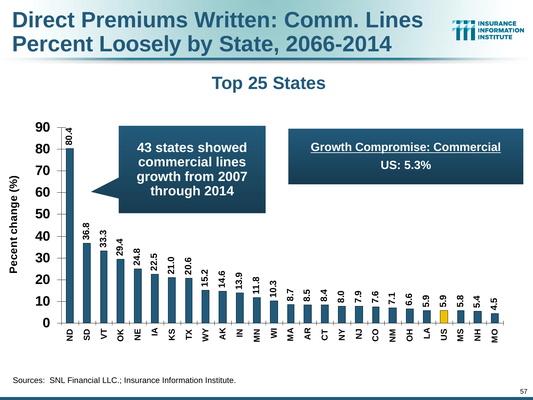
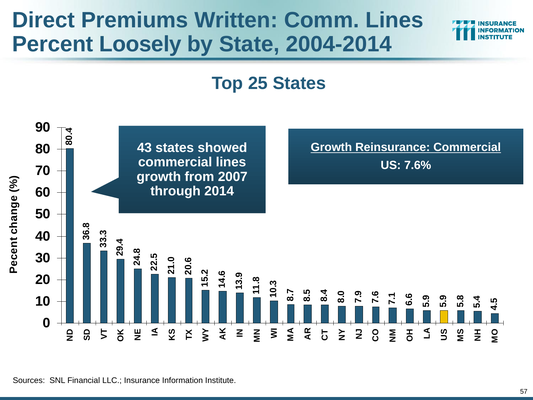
2066-2014: 2066-2014 -> 2004-2014
Compromise: Compromise -> Reinsurance
5.3%: 5.3% -> 7.6%
